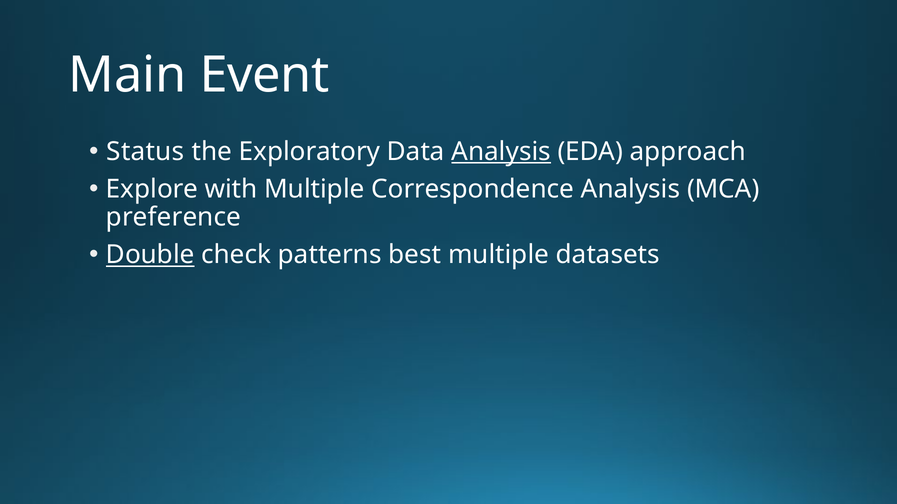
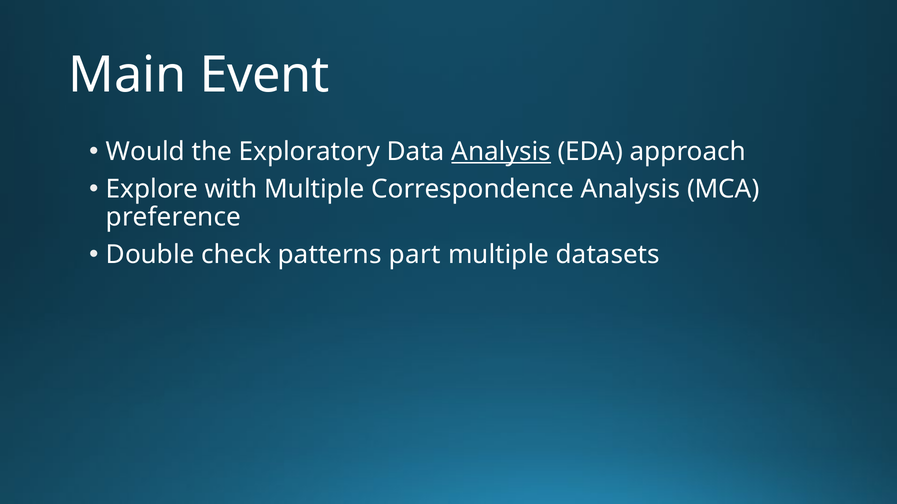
Status: Status -> Would
Double underline: present -> none
best: best -> part
